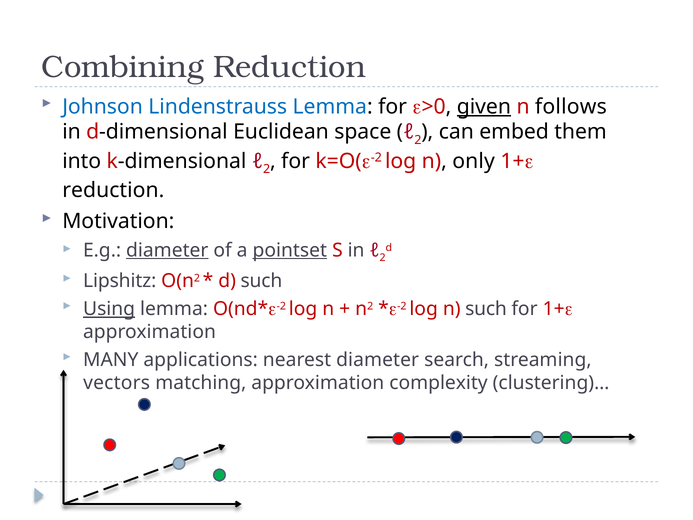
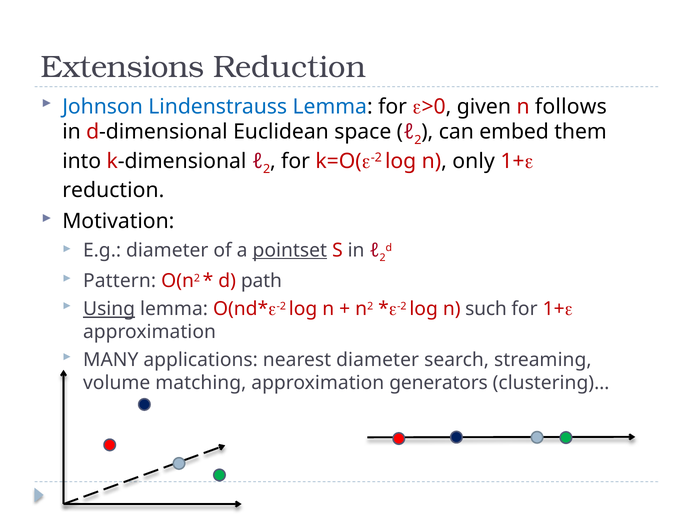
Combining: Combining -> Extensions
given underline: present -> none
diameter at (167, 250) underline: present -> none
Lipshitz: Lipshitz -> Pattern
d such: such -> path
vectors: vectors -> volume
complexity: complexity -> generators
